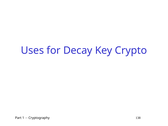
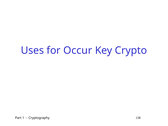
Decay: Decay -> Occur
